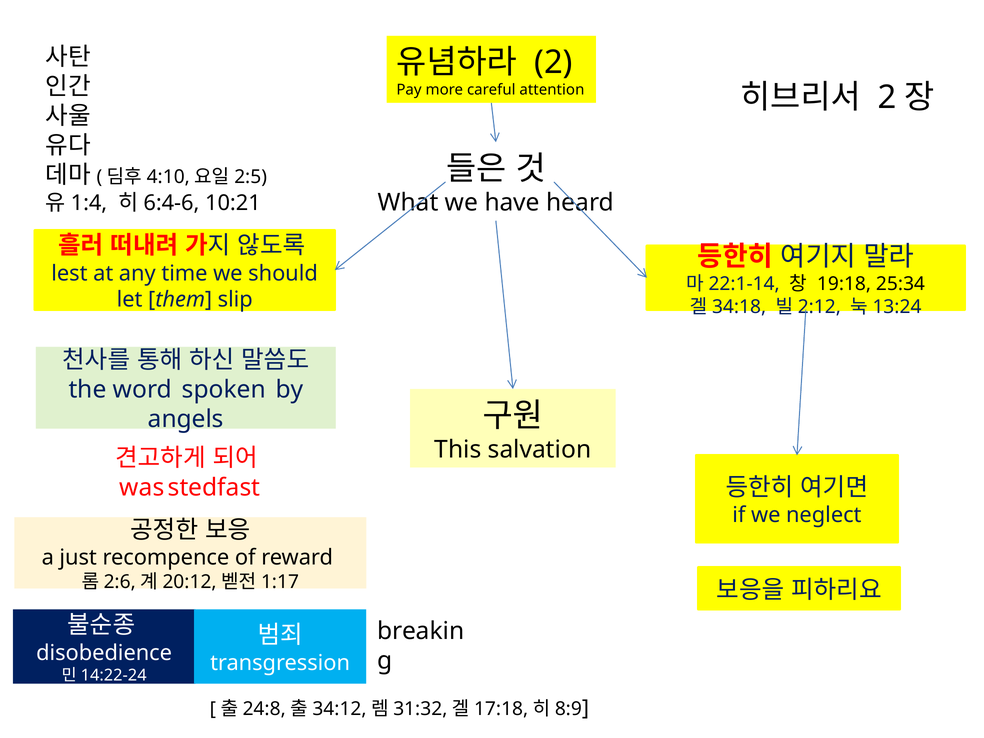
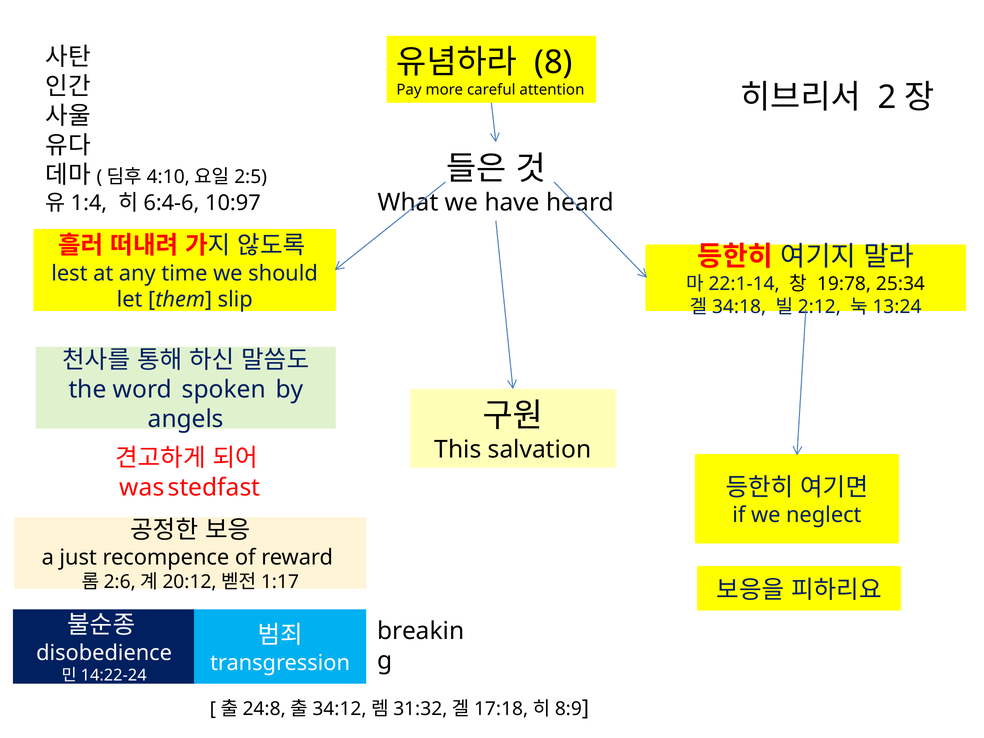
2 at (553, 63): 2 -> 8
10:21: 10:21 -> 10:97
19:18: 19:18 -> 19:78
